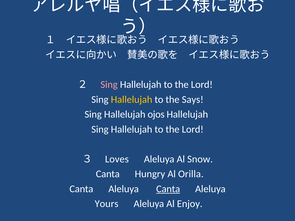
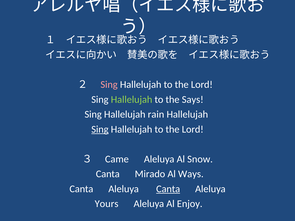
Hallelujah at (132, 100) colour: yellow -> light green
ojos: ojos -> rain
Sing at (100, 129) underline: none -> present
Loves: Loves -> Came
Hungry: Hungry -> Mirado
Orilla: Orilla -> Ways
